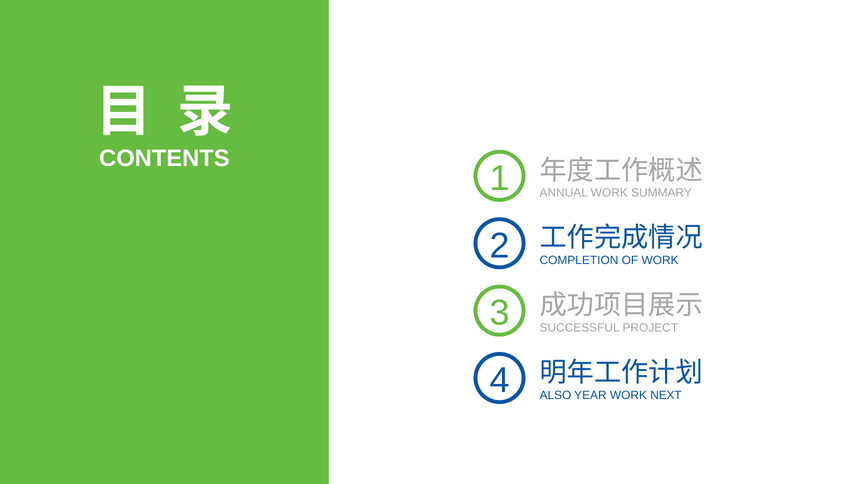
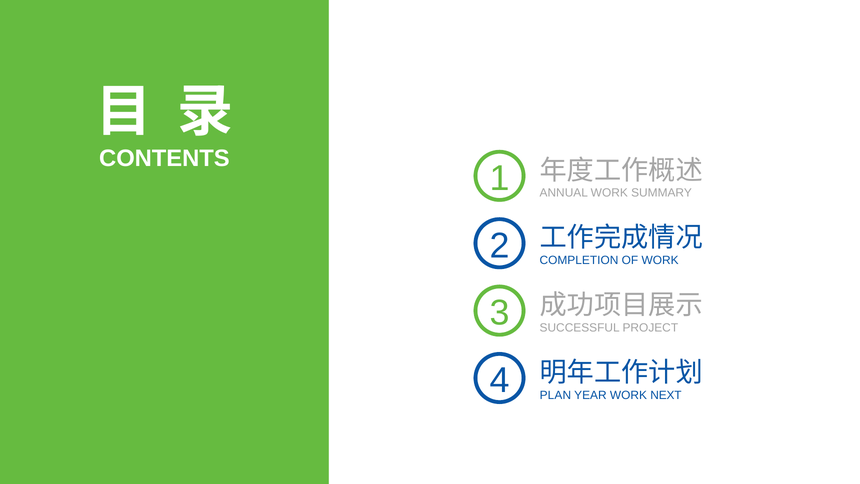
ALSO: ALSO -> PLAN
